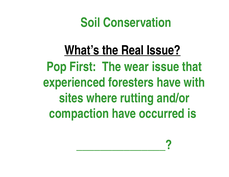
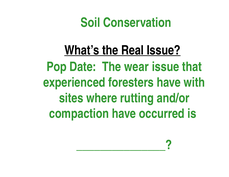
First: First -> Date
